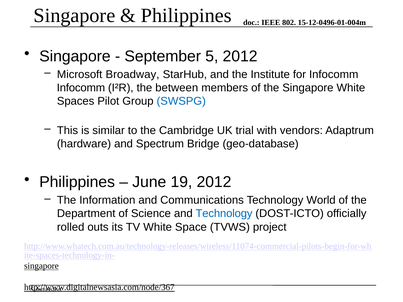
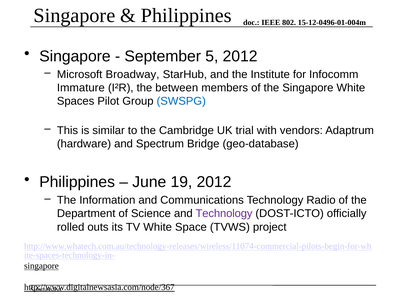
Infocomm at (81, 88): Infocomm -> Immature
World: World -> Radio
Technology at (224, 214) colour: blue -> purple
